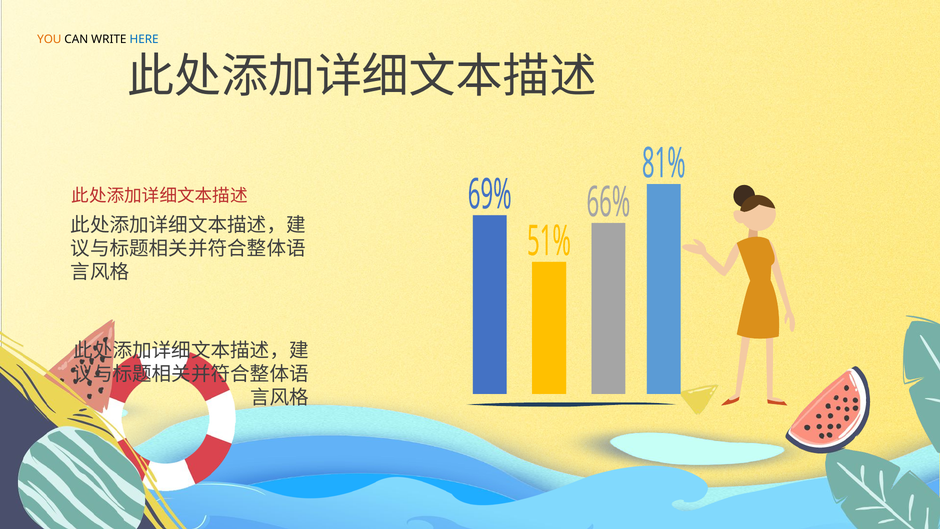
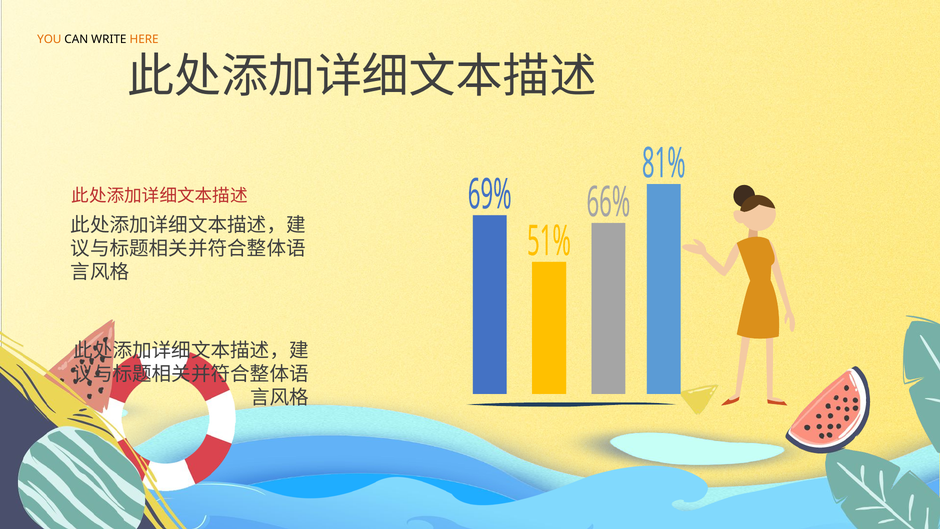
HERE colour: blue -> orange
